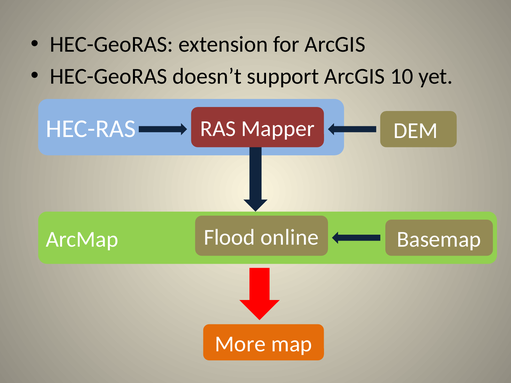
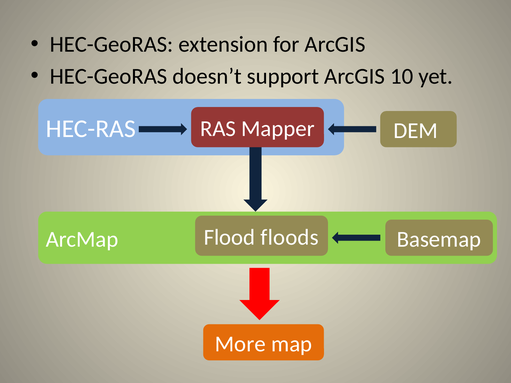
online: online -> floods
